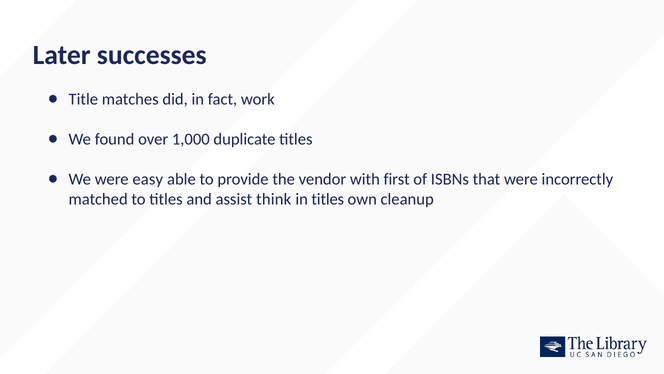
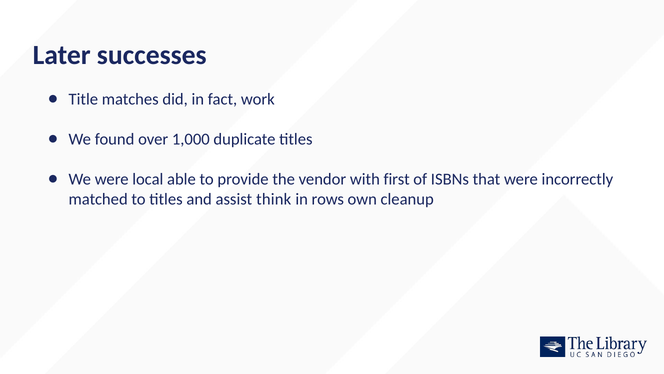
easy: easy -> local
in titles: titles -> rows
